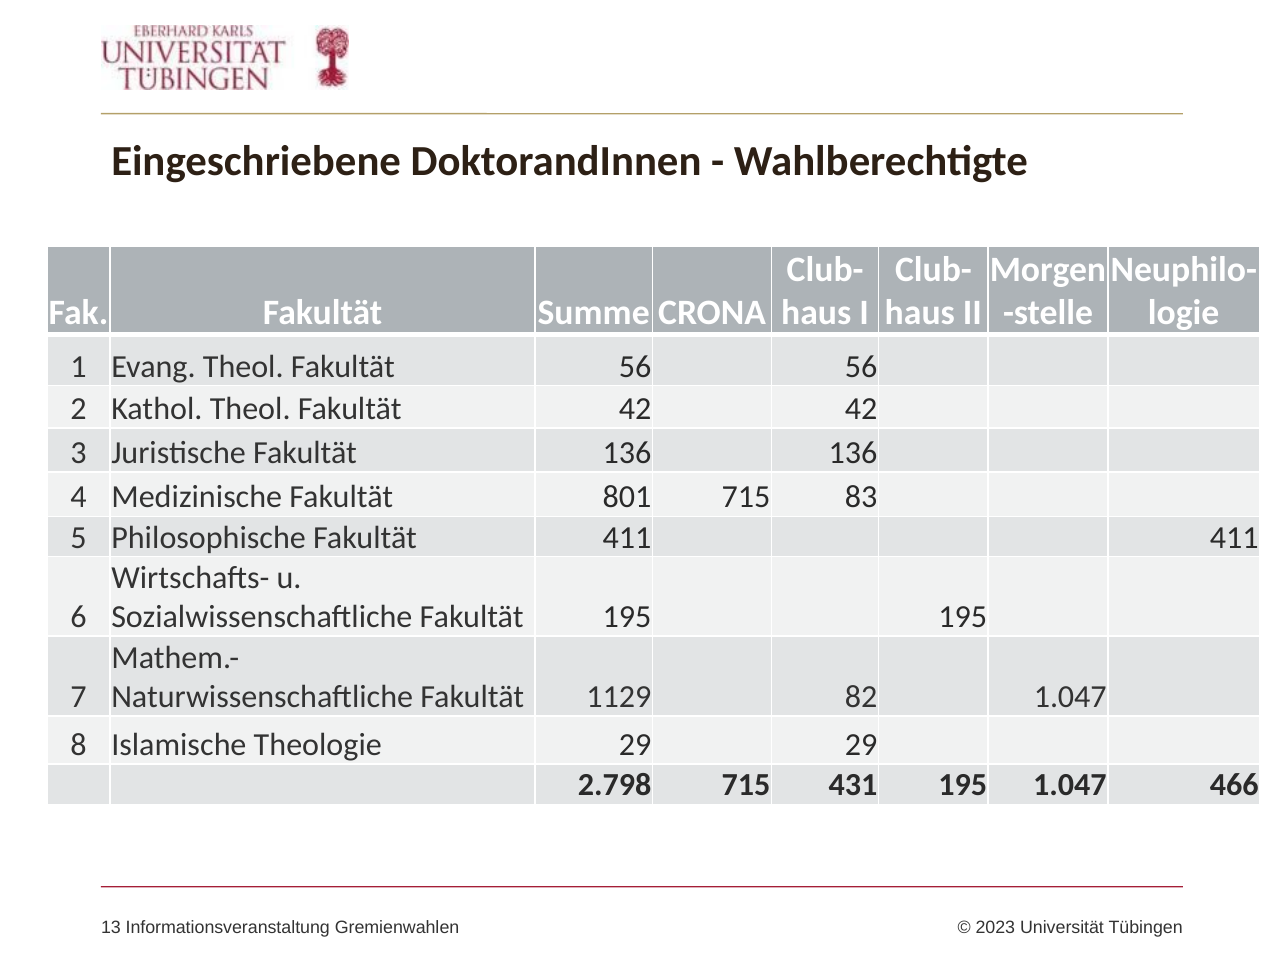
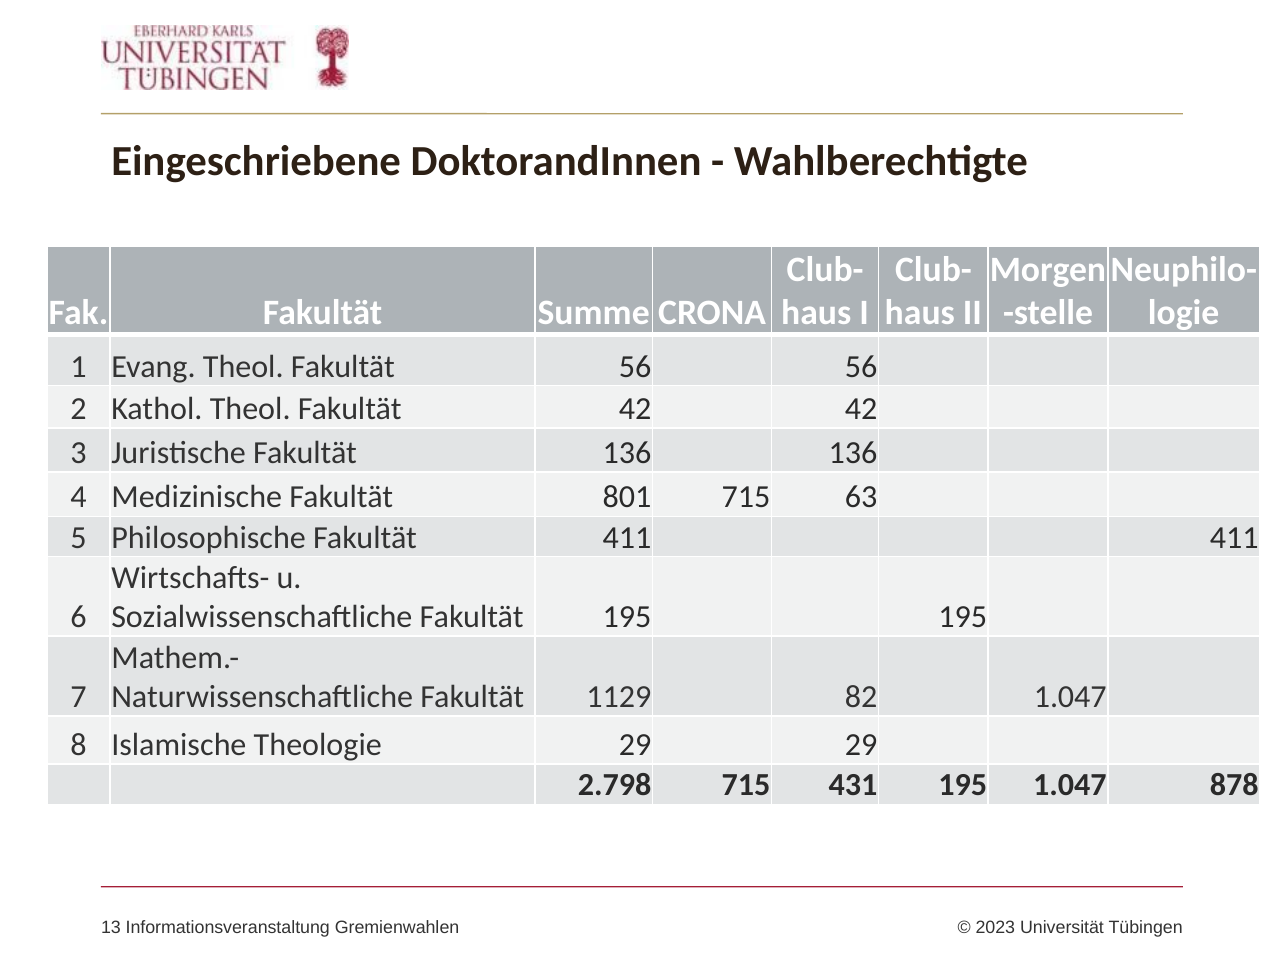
83: 83 -> 63
466: 466 -> 878
